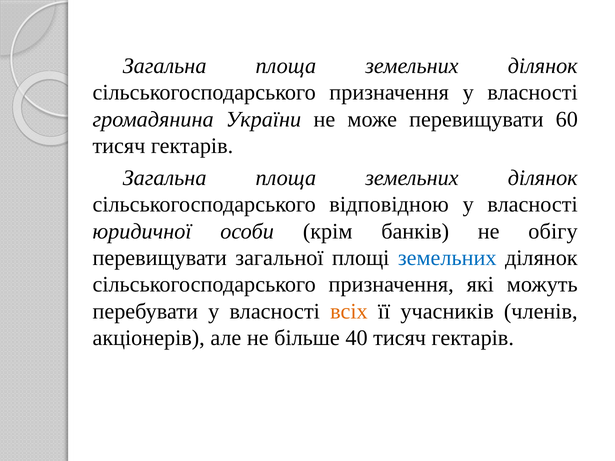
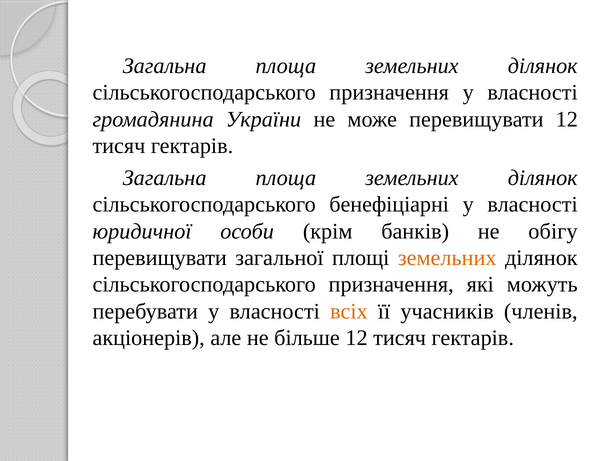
перевищувати 60: 60 -> 12
відповідною: відповідною -> бенефіціарні
земельних at (447, 258) colour: blue -> orange
більше 40: 40 -> 12
